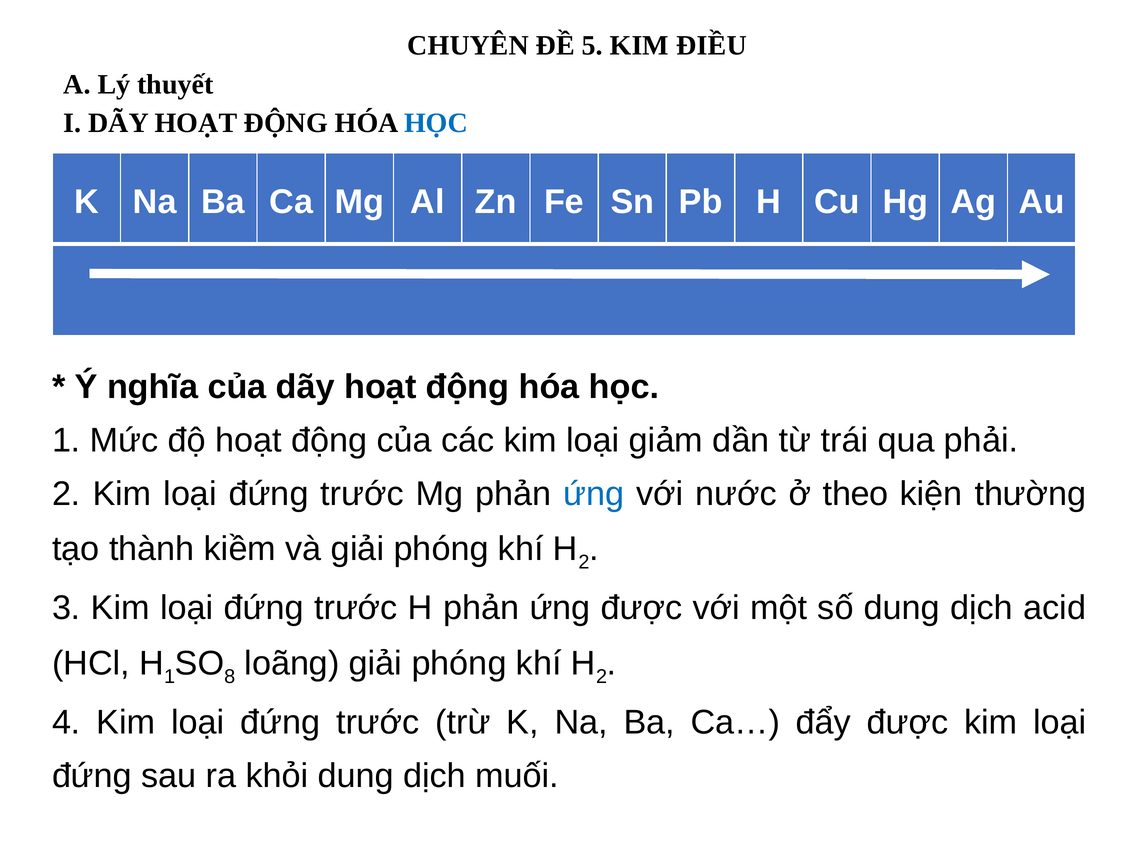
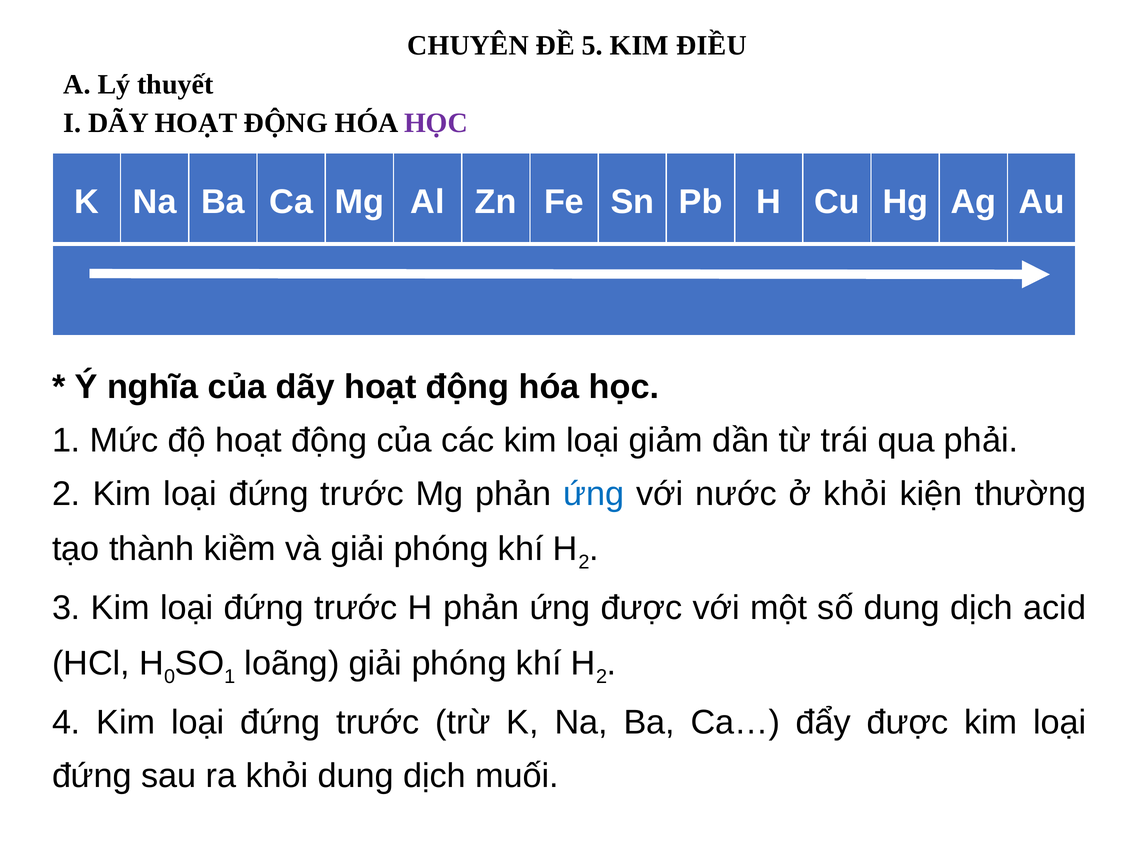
HỌC at (436, 123) colour: blue -> purple
ở theo: theo -> khỏi
H 1: 1 -> 0
8 at (230, 676): 8 -> 1
